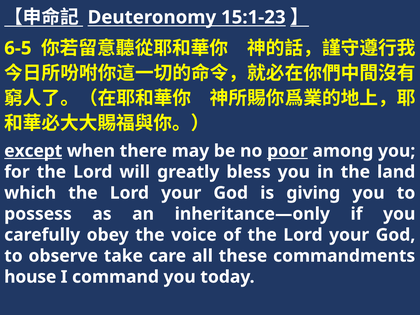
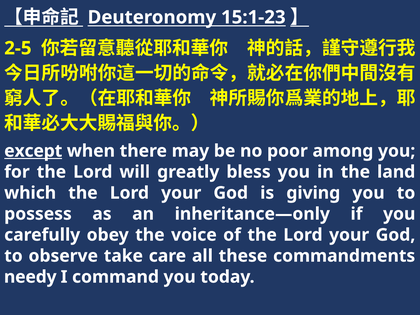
6-5: 6-5 -> 2-5
poor underline: present -> none
house: house -> needy
